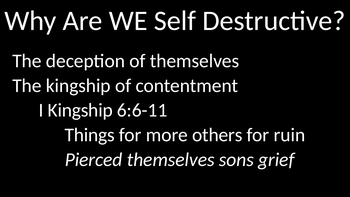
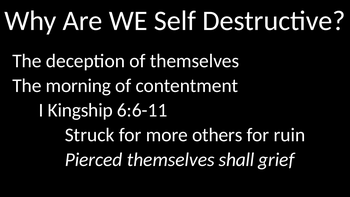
The kingship: kingship -> morning
Things: Things -> Struck
sons: sons -> shall
